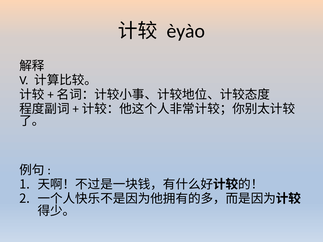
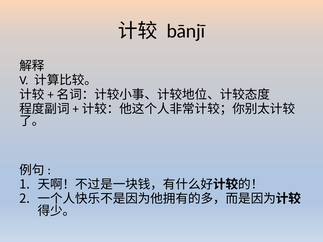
èyào: èyào -> bānjī
